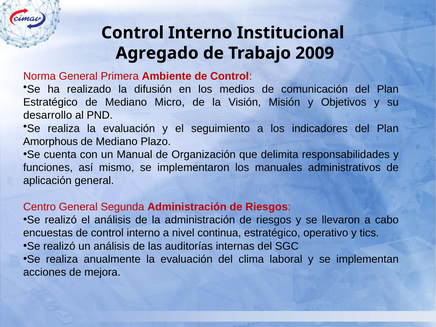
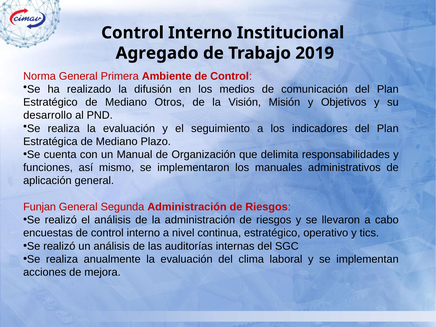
2009: 2009 -> 2019
Micro: Micro -> Otros
Amorphous: Amorphous -> Estratégica
Centro: Centro -> Funjan
